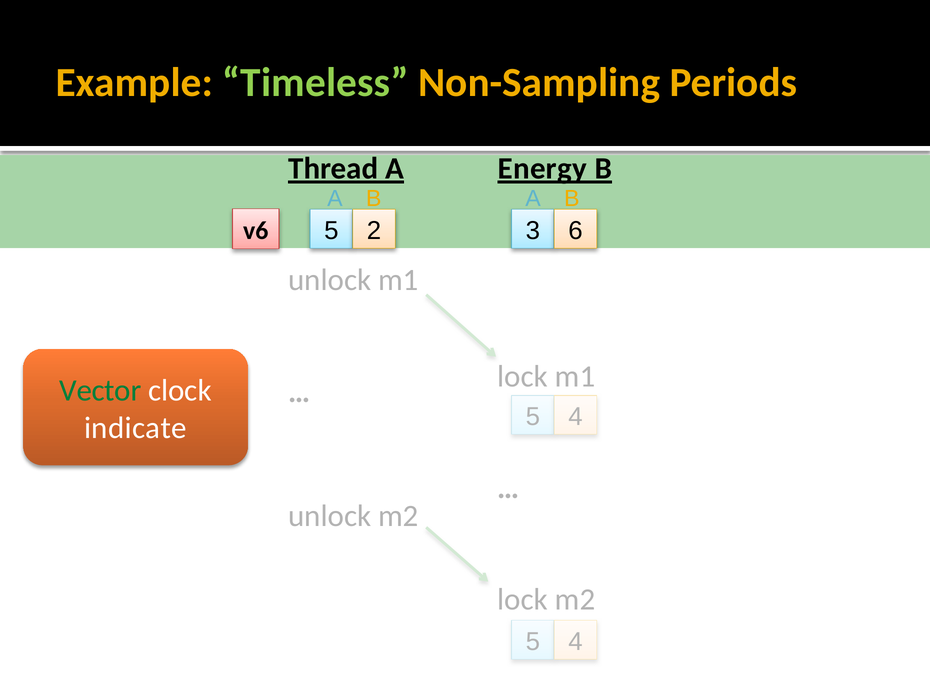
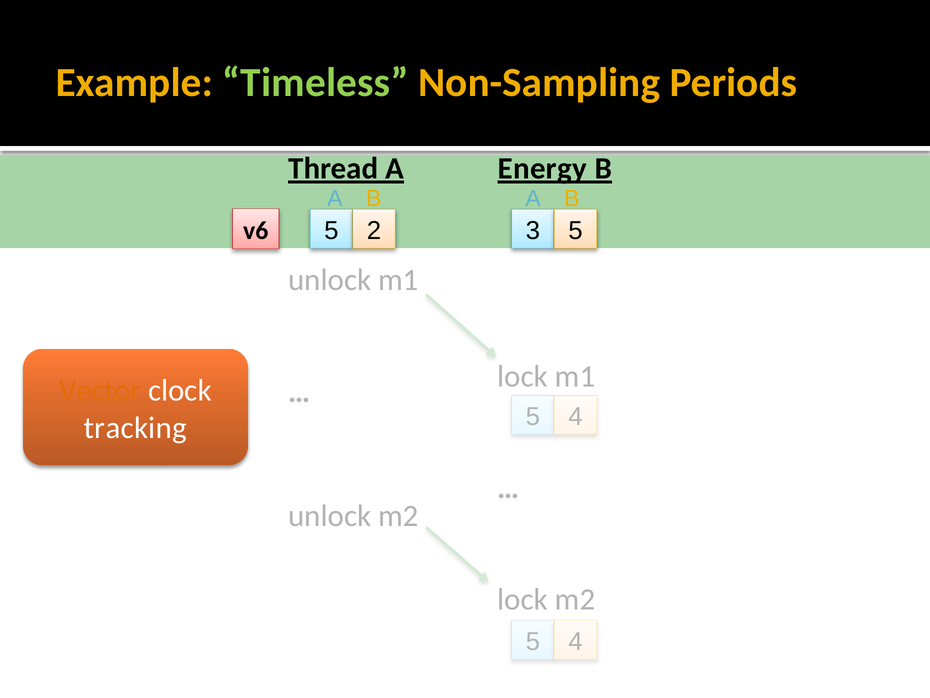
3 6: 6 -> 5
Vector colour: green -> orange
indicate: indicate -> tracking
